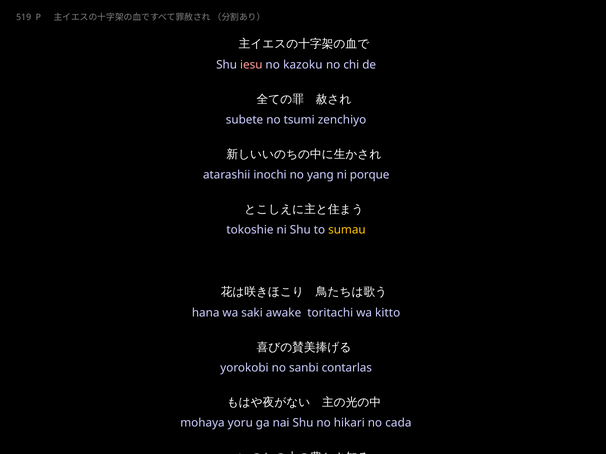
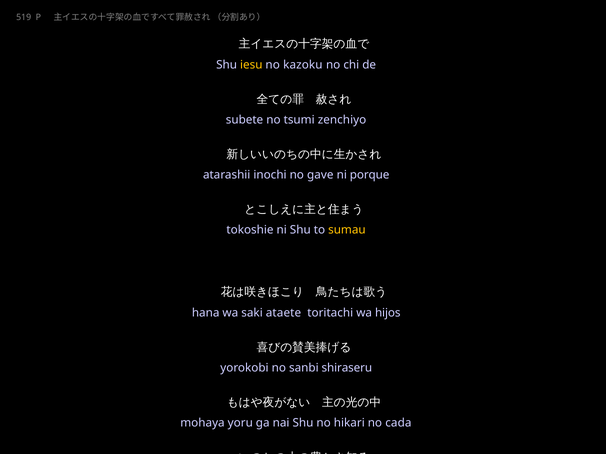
iesu colour: pink -> yellow
yang: yang -> gave
awake: awake -> ataete
kitto: kitto -> hijos
contarlas: contarlas -> shiraseru
